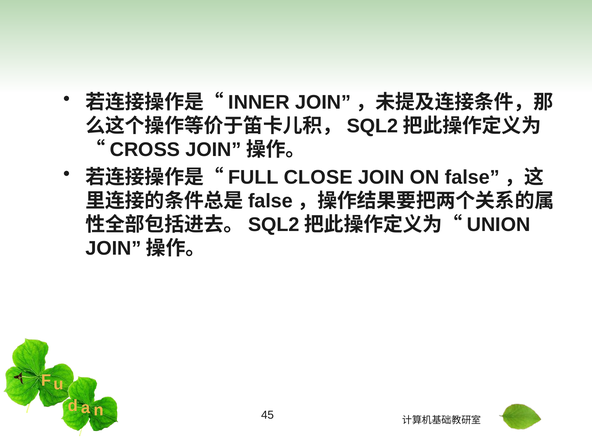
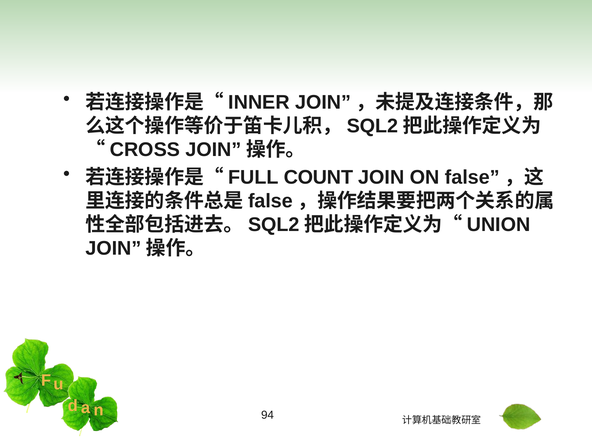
CLOSE: CLOSE -> COUNT
45: 45 -> 94
